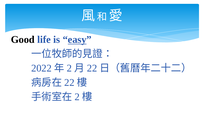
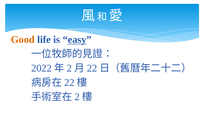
Good colour: black -> orange
